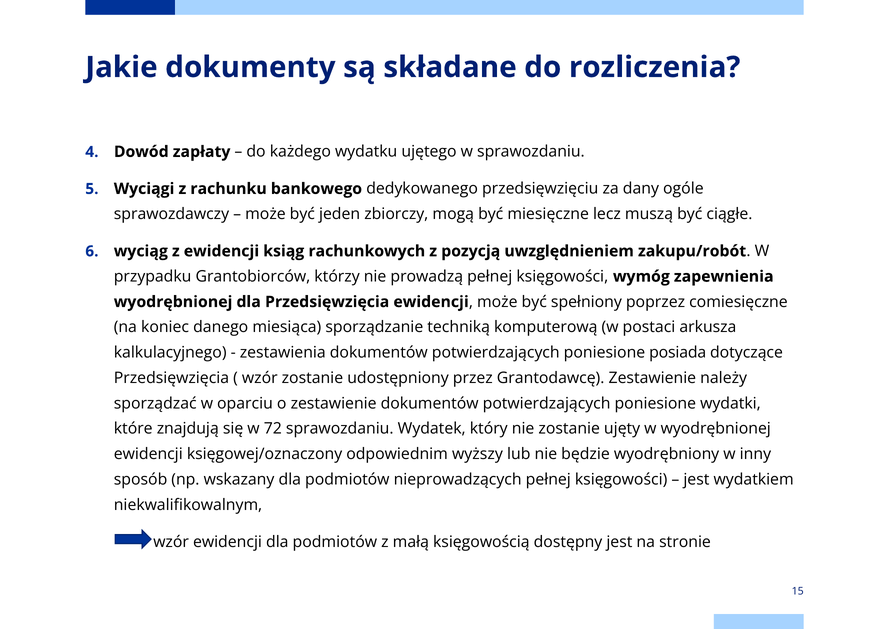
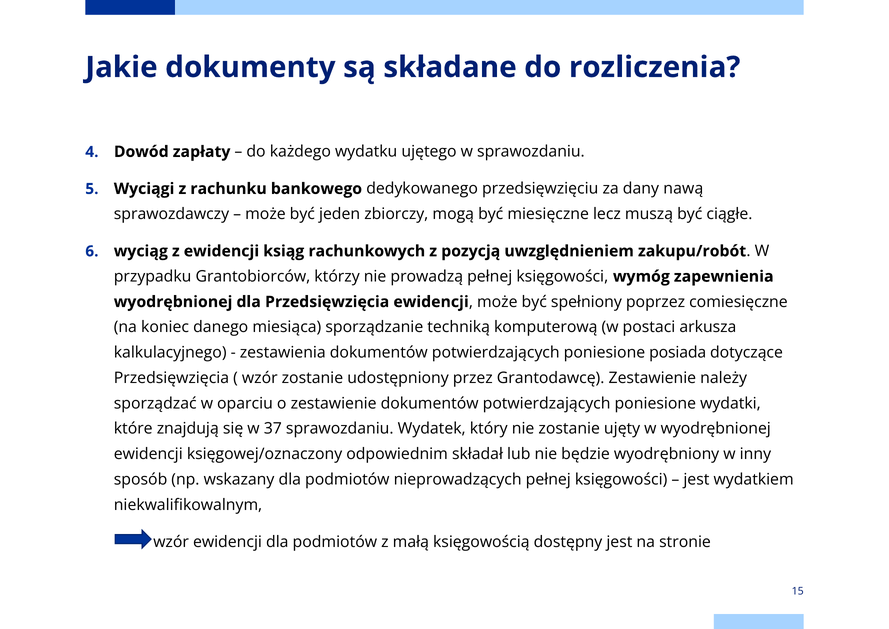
ogóle: ogóle -> nawą
72: 72 -> 37
wyższy: wyższy -> składał
